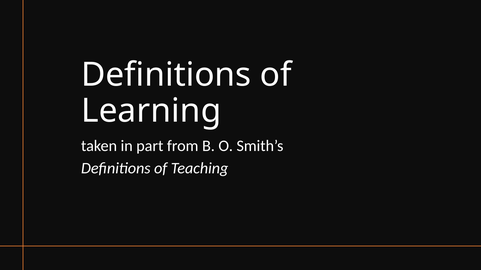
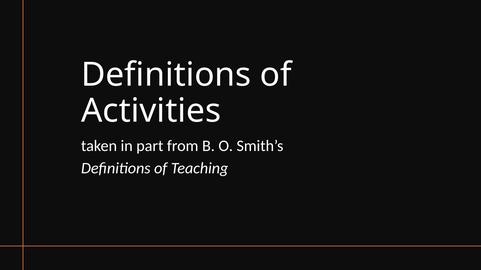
Learning: Learning -> Activities
